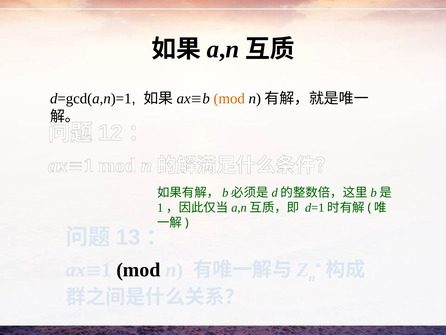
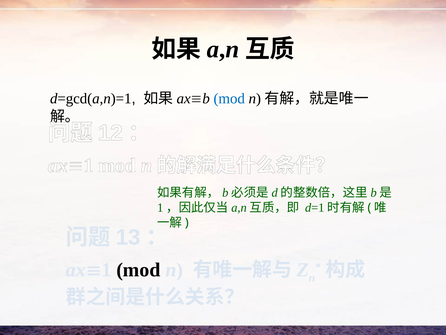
mod at (229, 99) colour: orange -> blue
